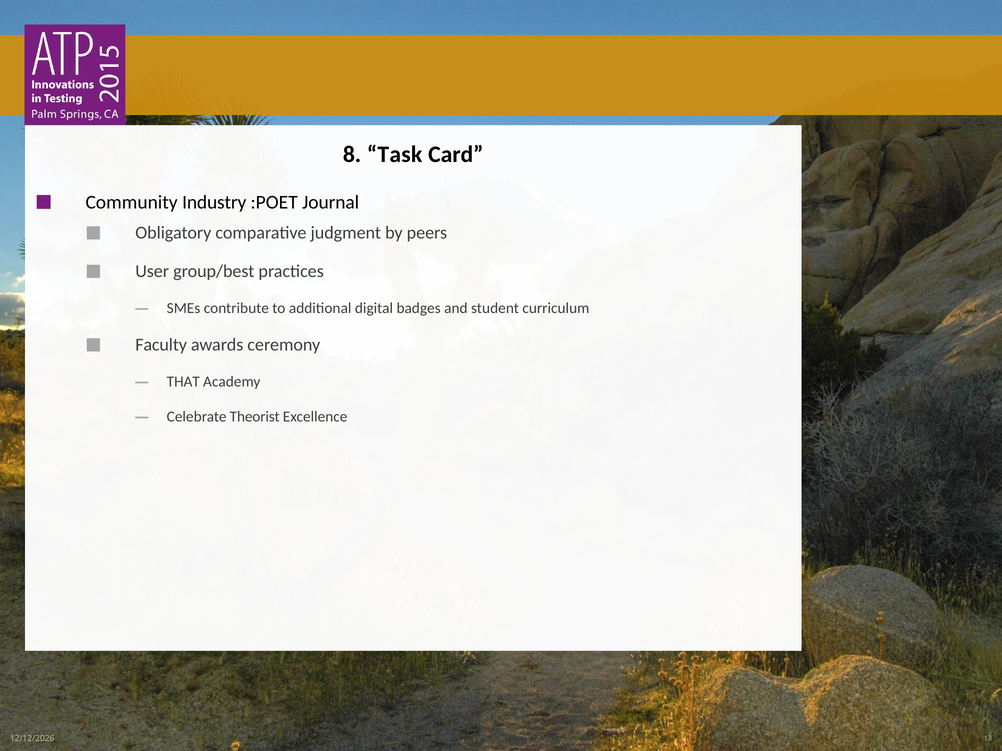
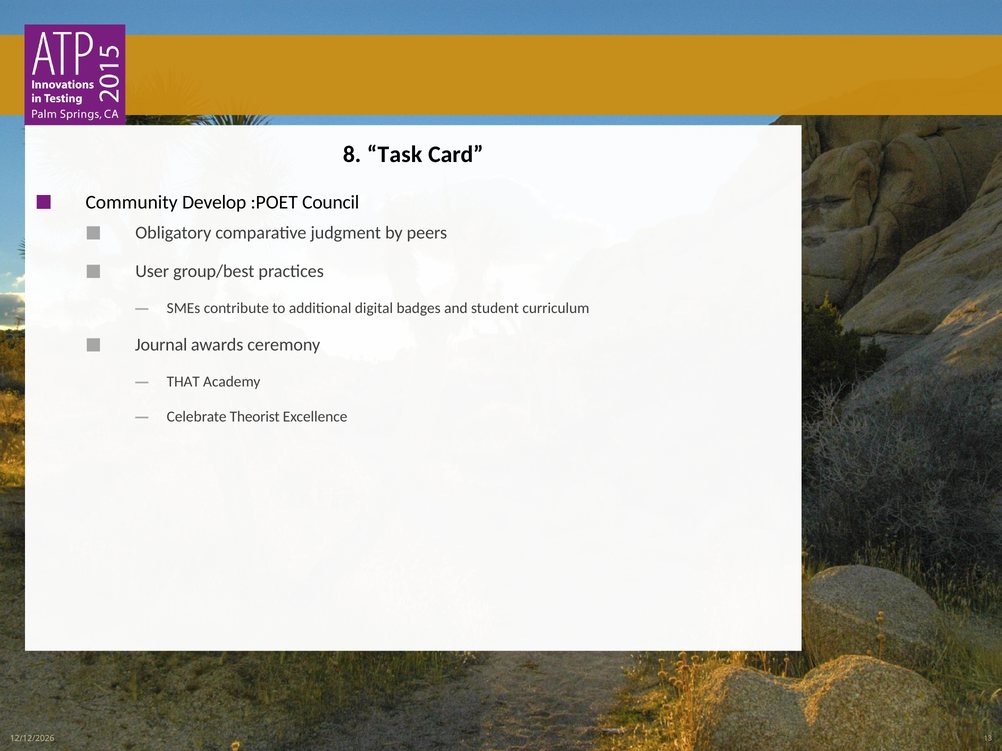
Industry: Industry -> Develop
Journal: Journal -> Council
Faculty: Faculty -> Journal
